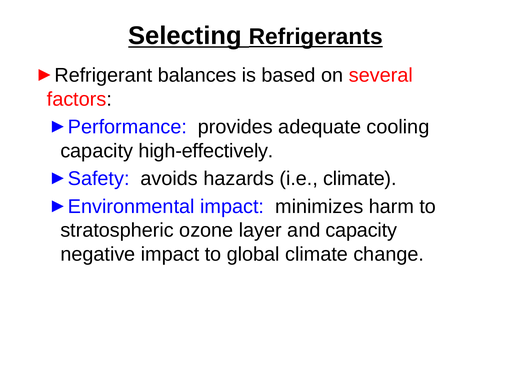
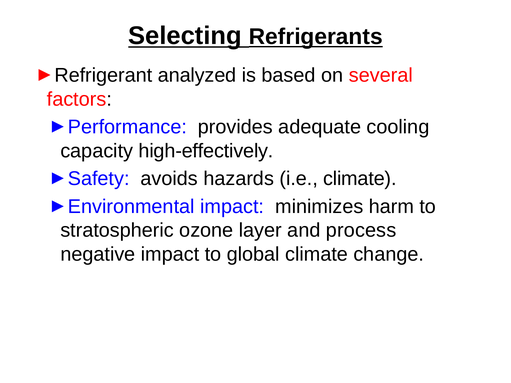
balances: balances -> analyzed
and capacity: capacity -> process
